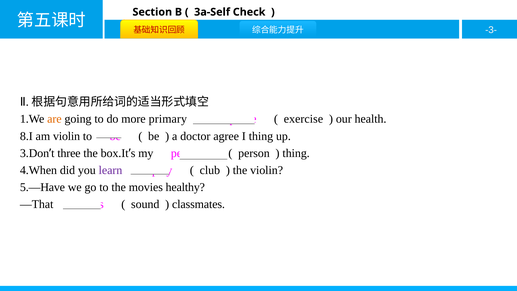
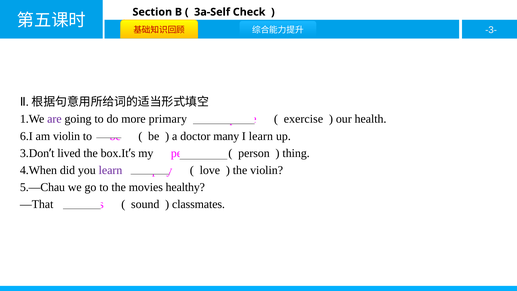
are colour: orange -> purple
8.I: 8.I -> 6.I
agree: agree -> many
I thing: thing -> learn
three: three -> lived
club: club -> love
5.—Have: 5.—Have -> 5.—Chau
